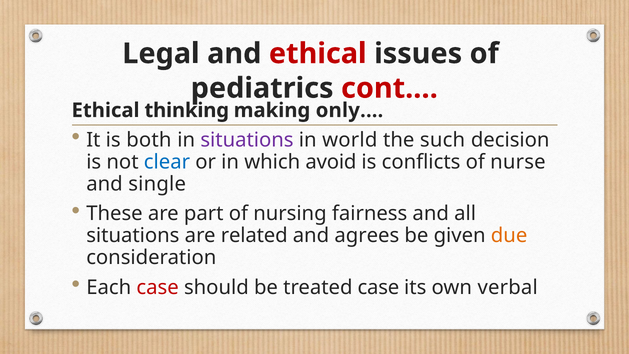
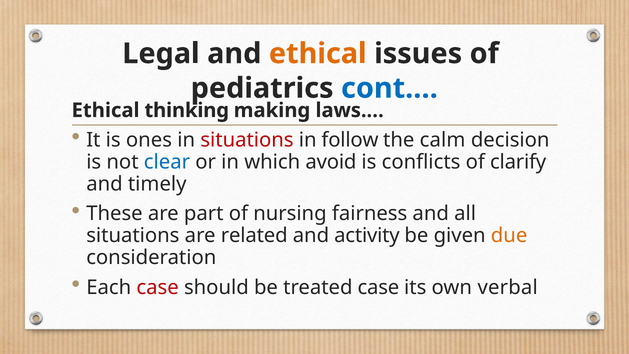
ethical at (318, 54) colour: red -> orange
cont.… colour: red -> blue
only.…: only.… -> laws.…
both: both -> ones
situations at (247, 140) colour: purple -> red
world: world -> follow
such: such -> calm
nurse: nurse -> clarify
single: single -> timely
agrees: agrees -> activity
